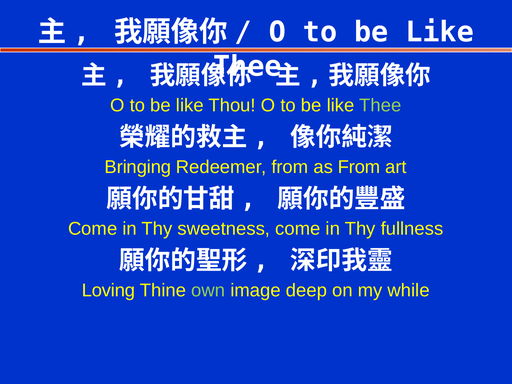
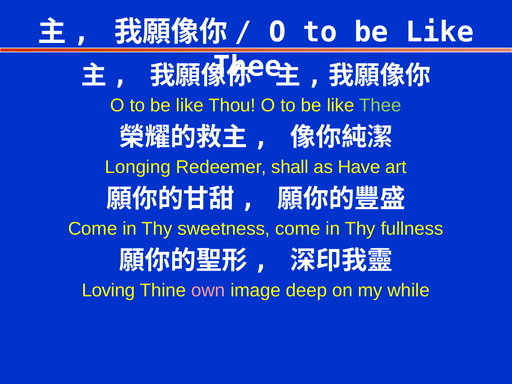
Bringing: Bringing -> Longing
Redeemer from: from -> shall
as From: From -> Have
own colour: light green -> pink
